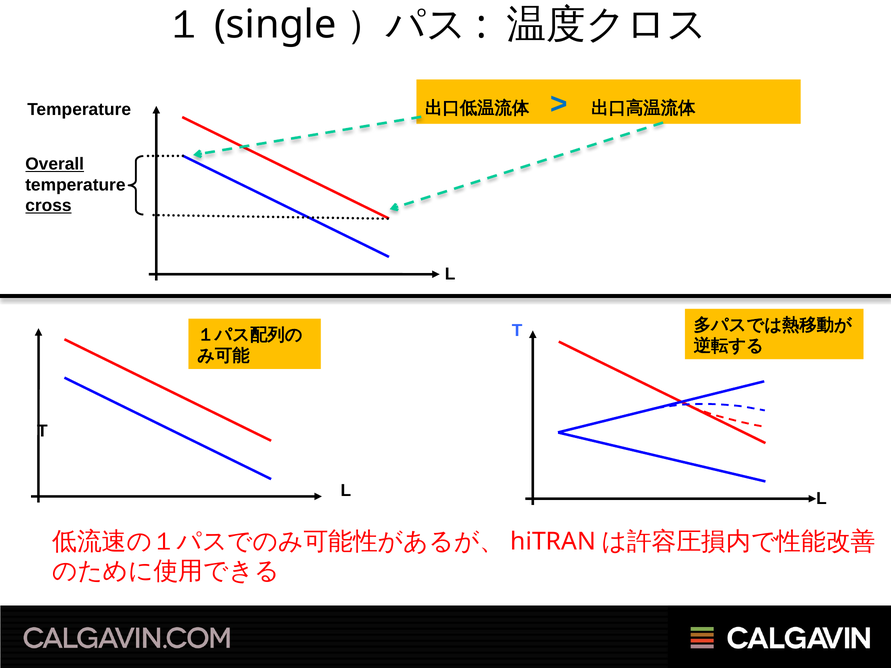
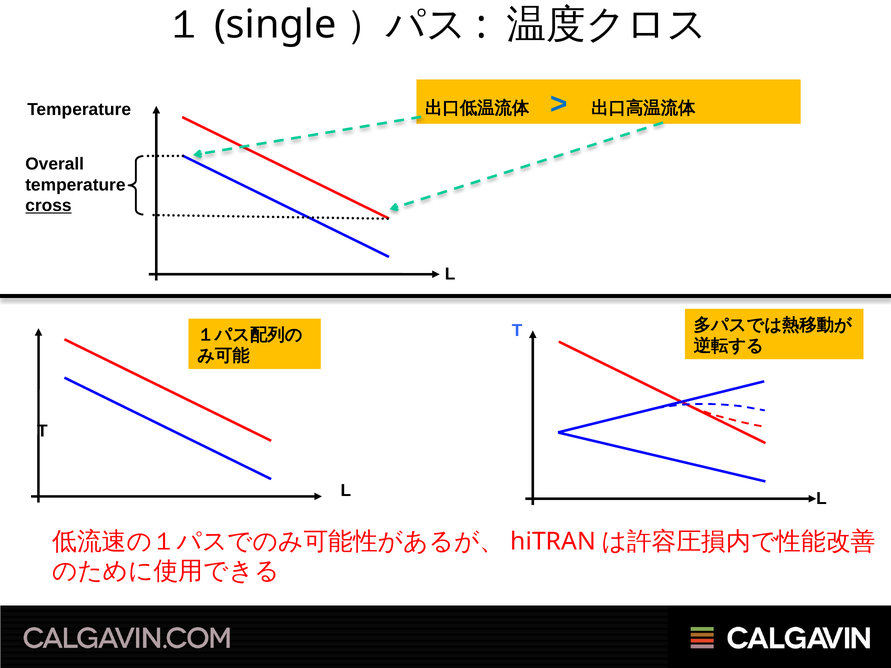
Overall underline: present -> none
